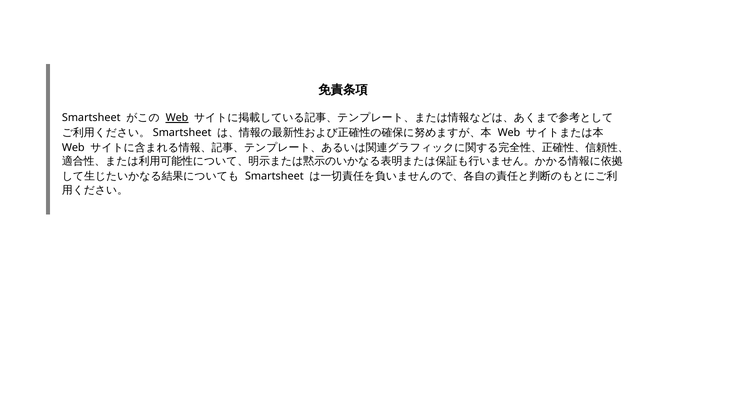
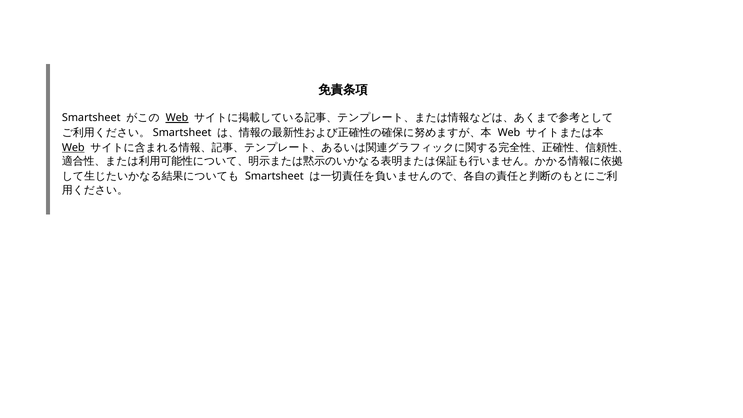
Web at (73, 148) underline: none -> present
